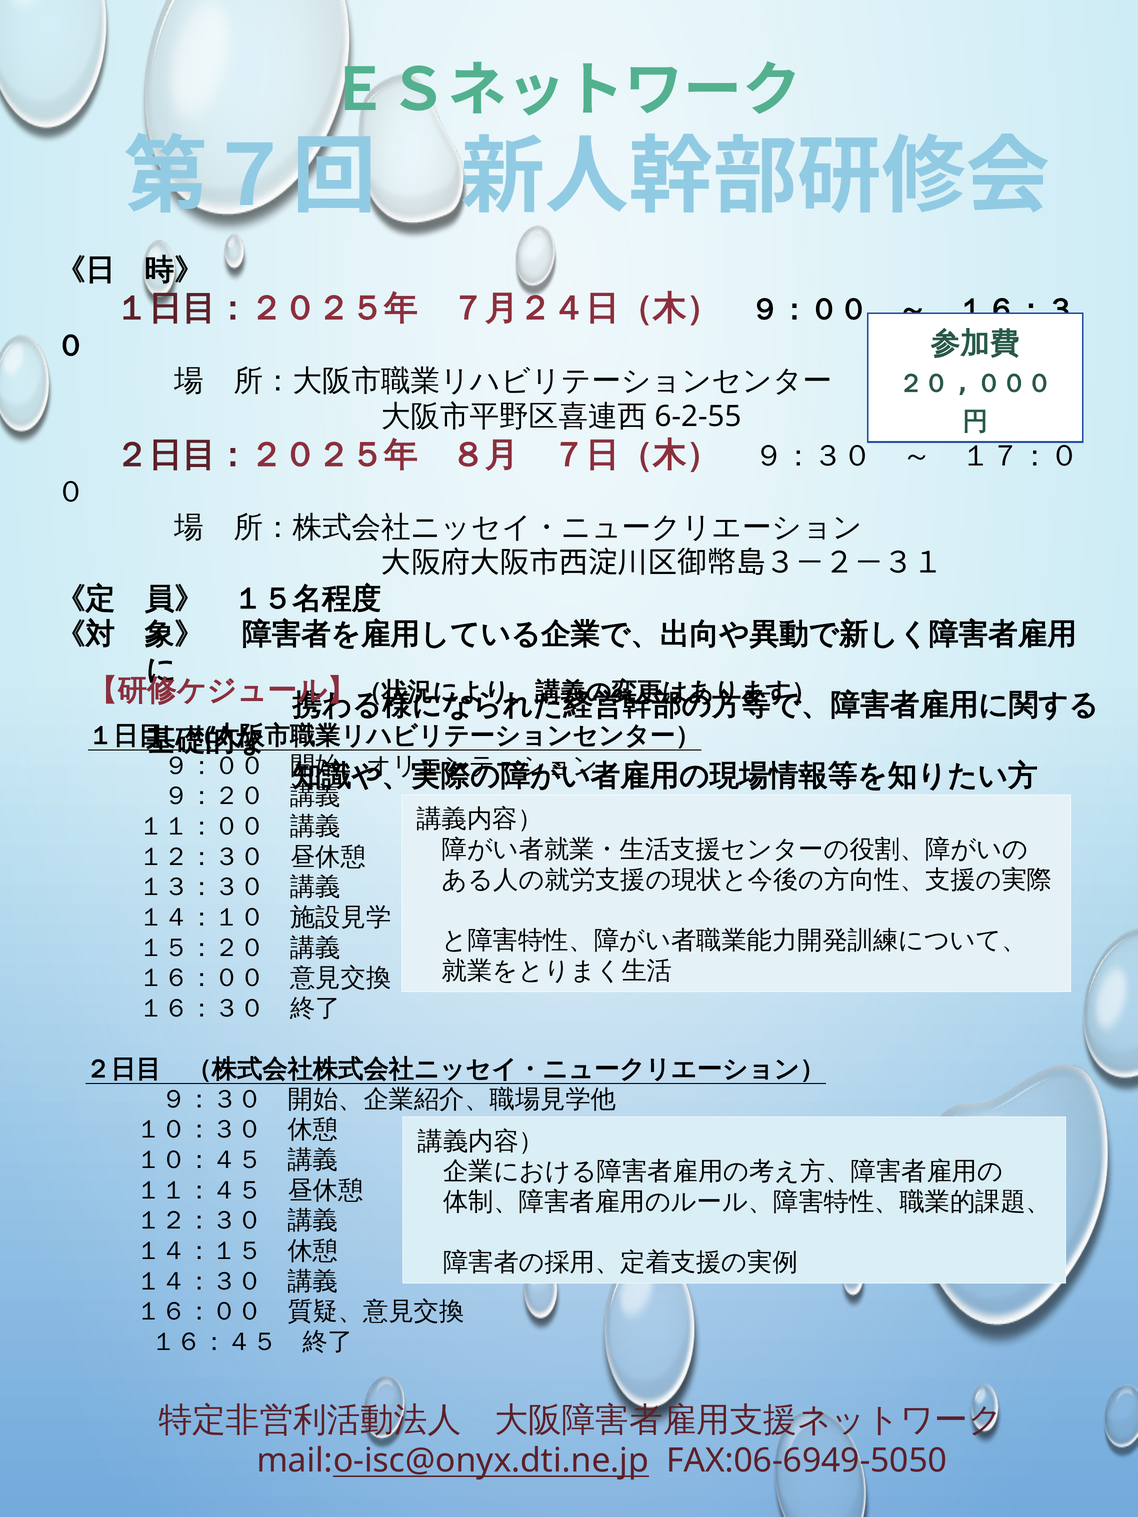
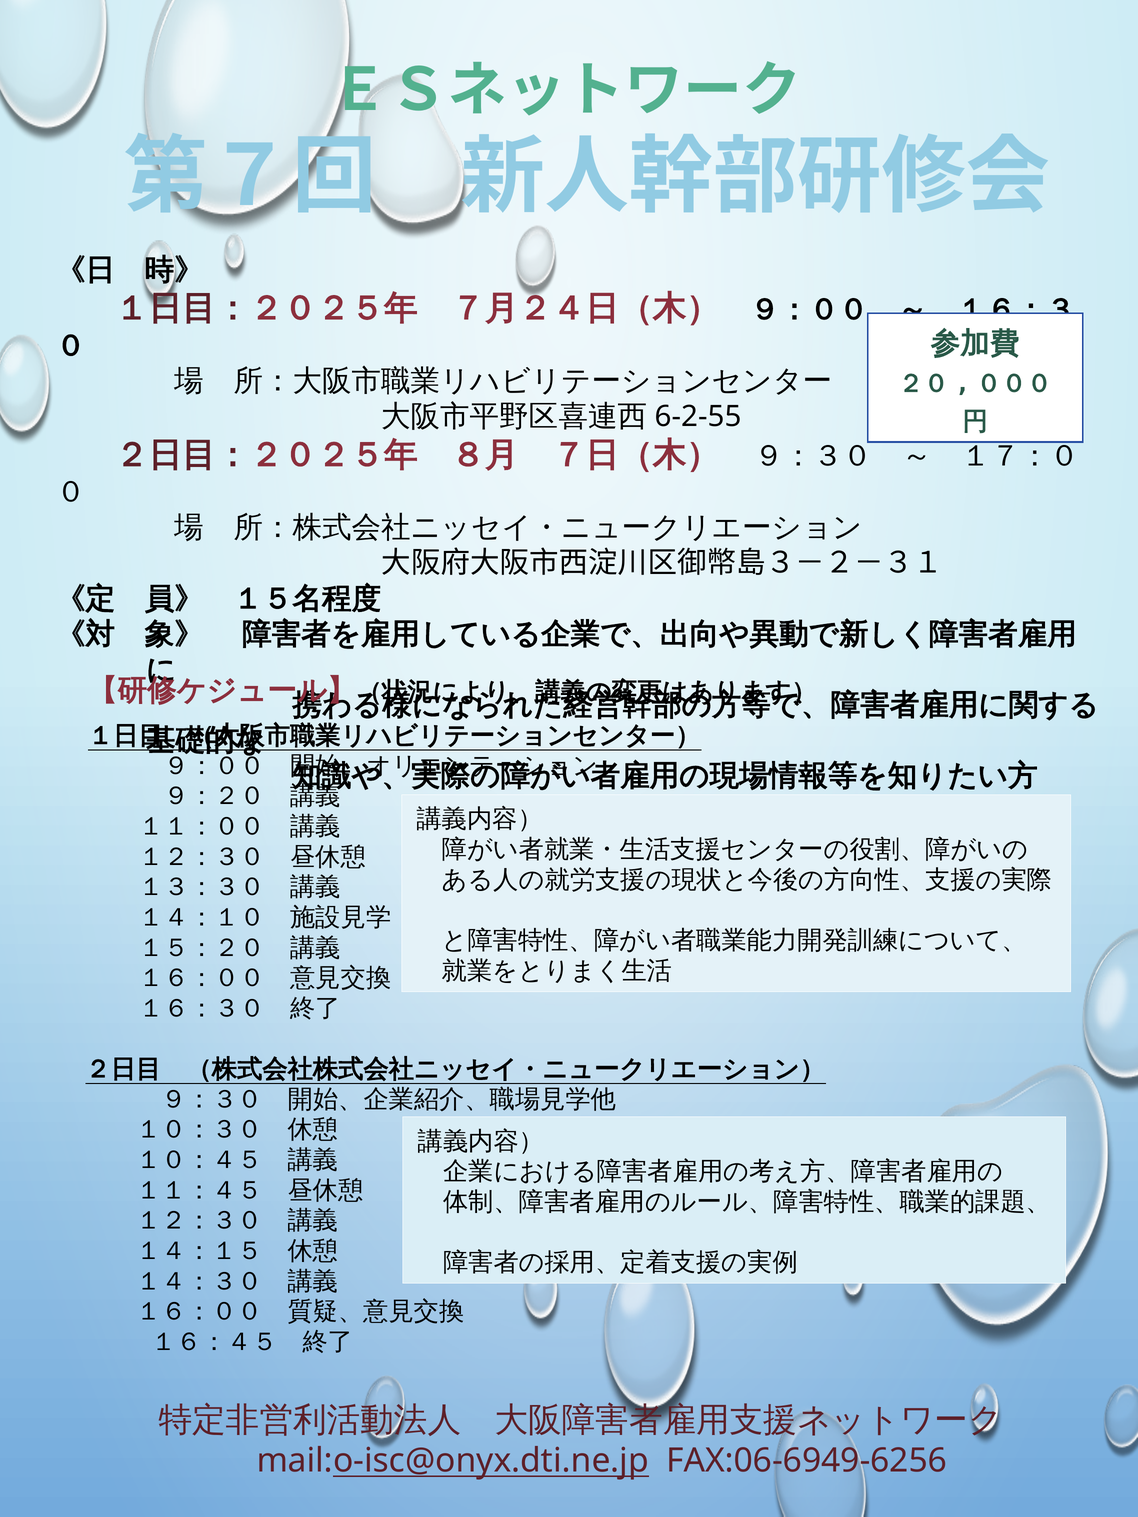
FAX:06-6949-5050: FAX:06-6949-5050 -> FAX:06-6949-6256
